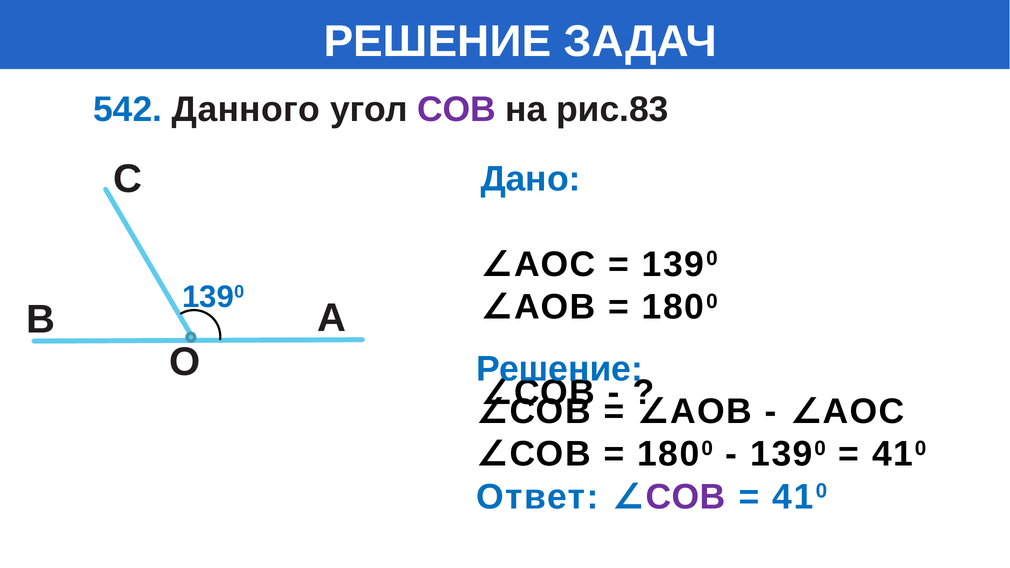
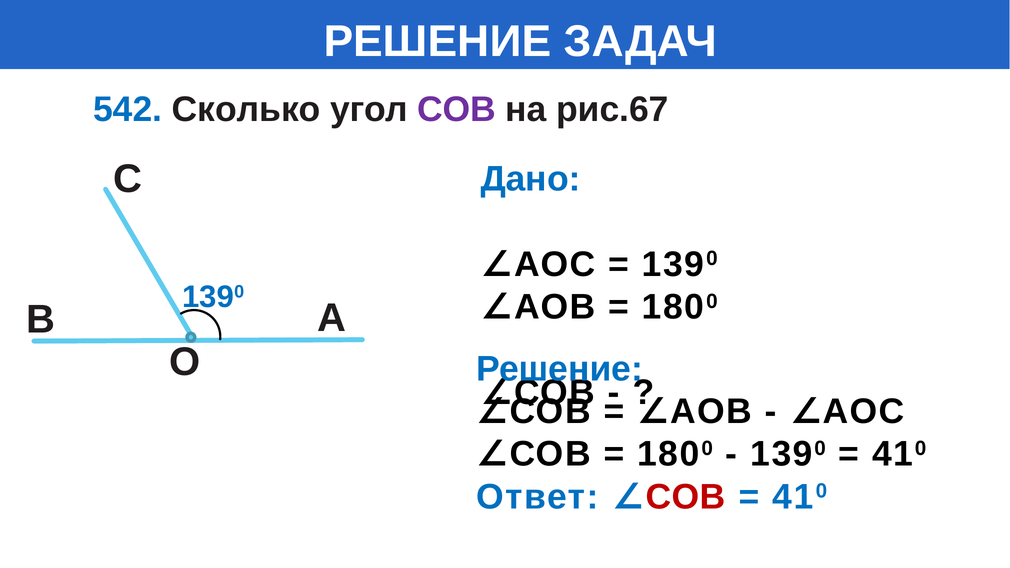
Данного: Данного -> Сколько
рис.83: рис.83 -> рис.67
СОВ at (685, 497) colour: purple -> red
